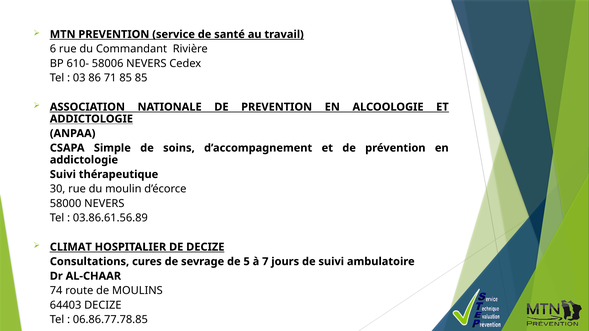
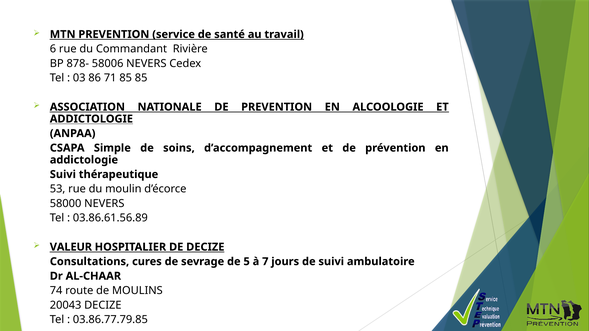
610-: 610- -> 878-
30: 30 -> 53
CLIMAT: CLIMAT -> VALEUR
64403: 64403 -> 20043
06.86.77.78.85: 06.86.77.78.85 -> 03.86.77.79.85
